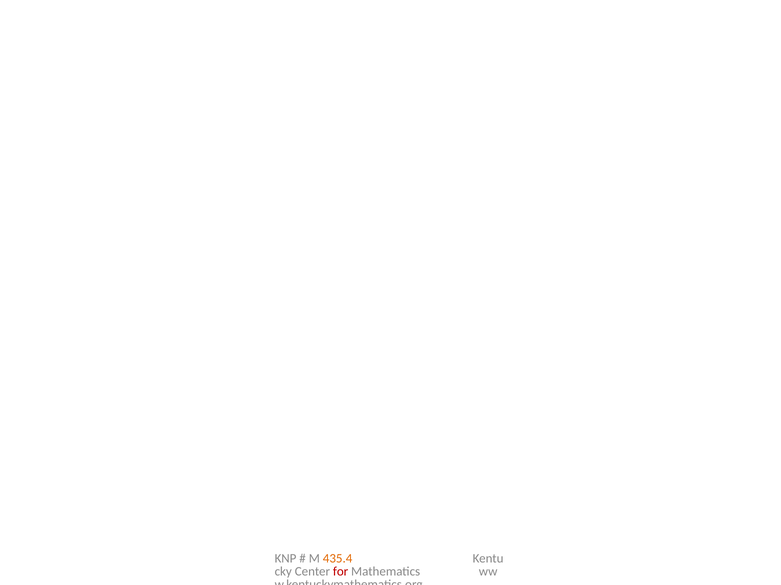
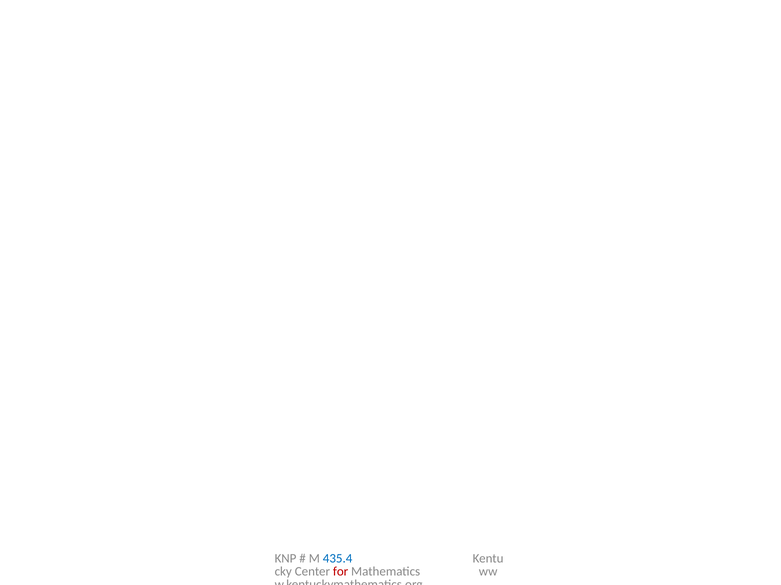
435.4 colour: orange -> blue
